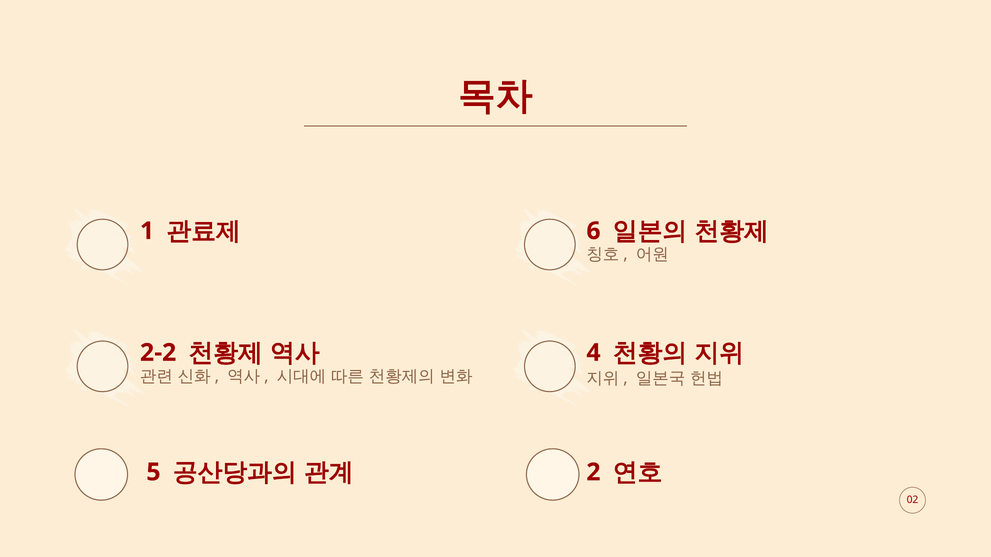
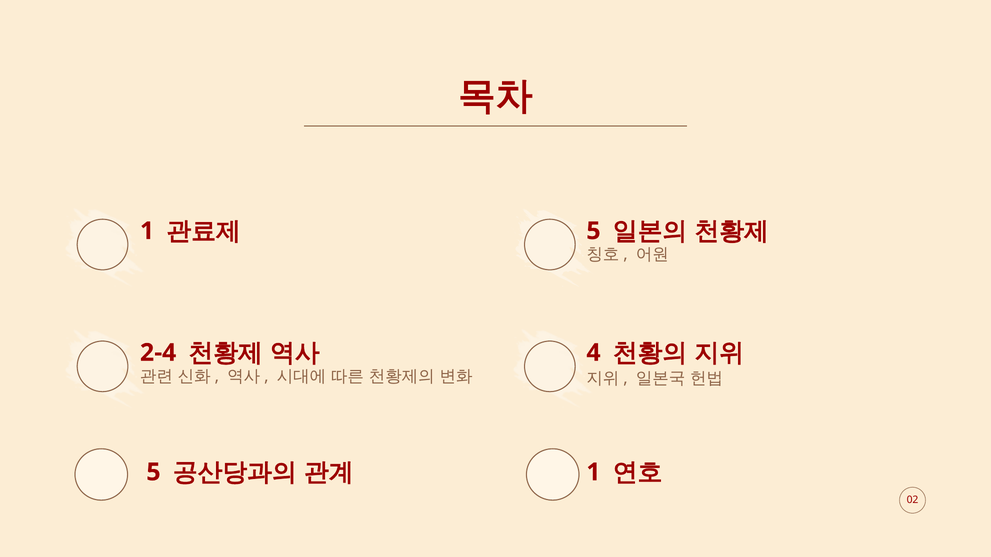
6 at (593, 231): 6 -> 5
2-2: 2-2 -> 2-4
2 at (593, 473): 2 -> 1
